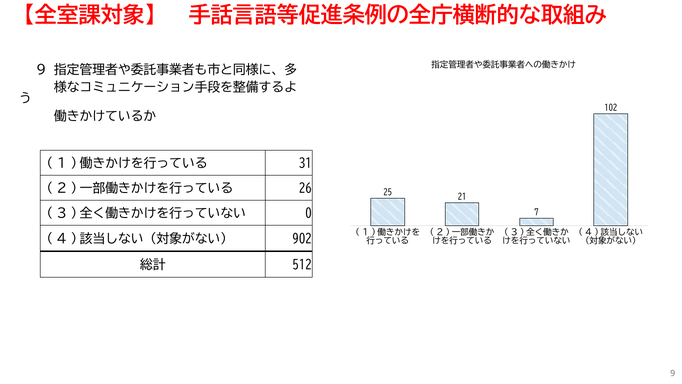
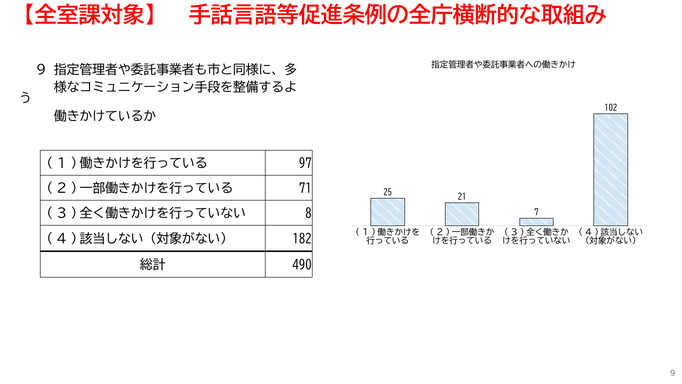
31: 31 -> 97
26: 26 -> 71
0: 0 -> 8
902: 902 -> 182
512: 512 -> 490
